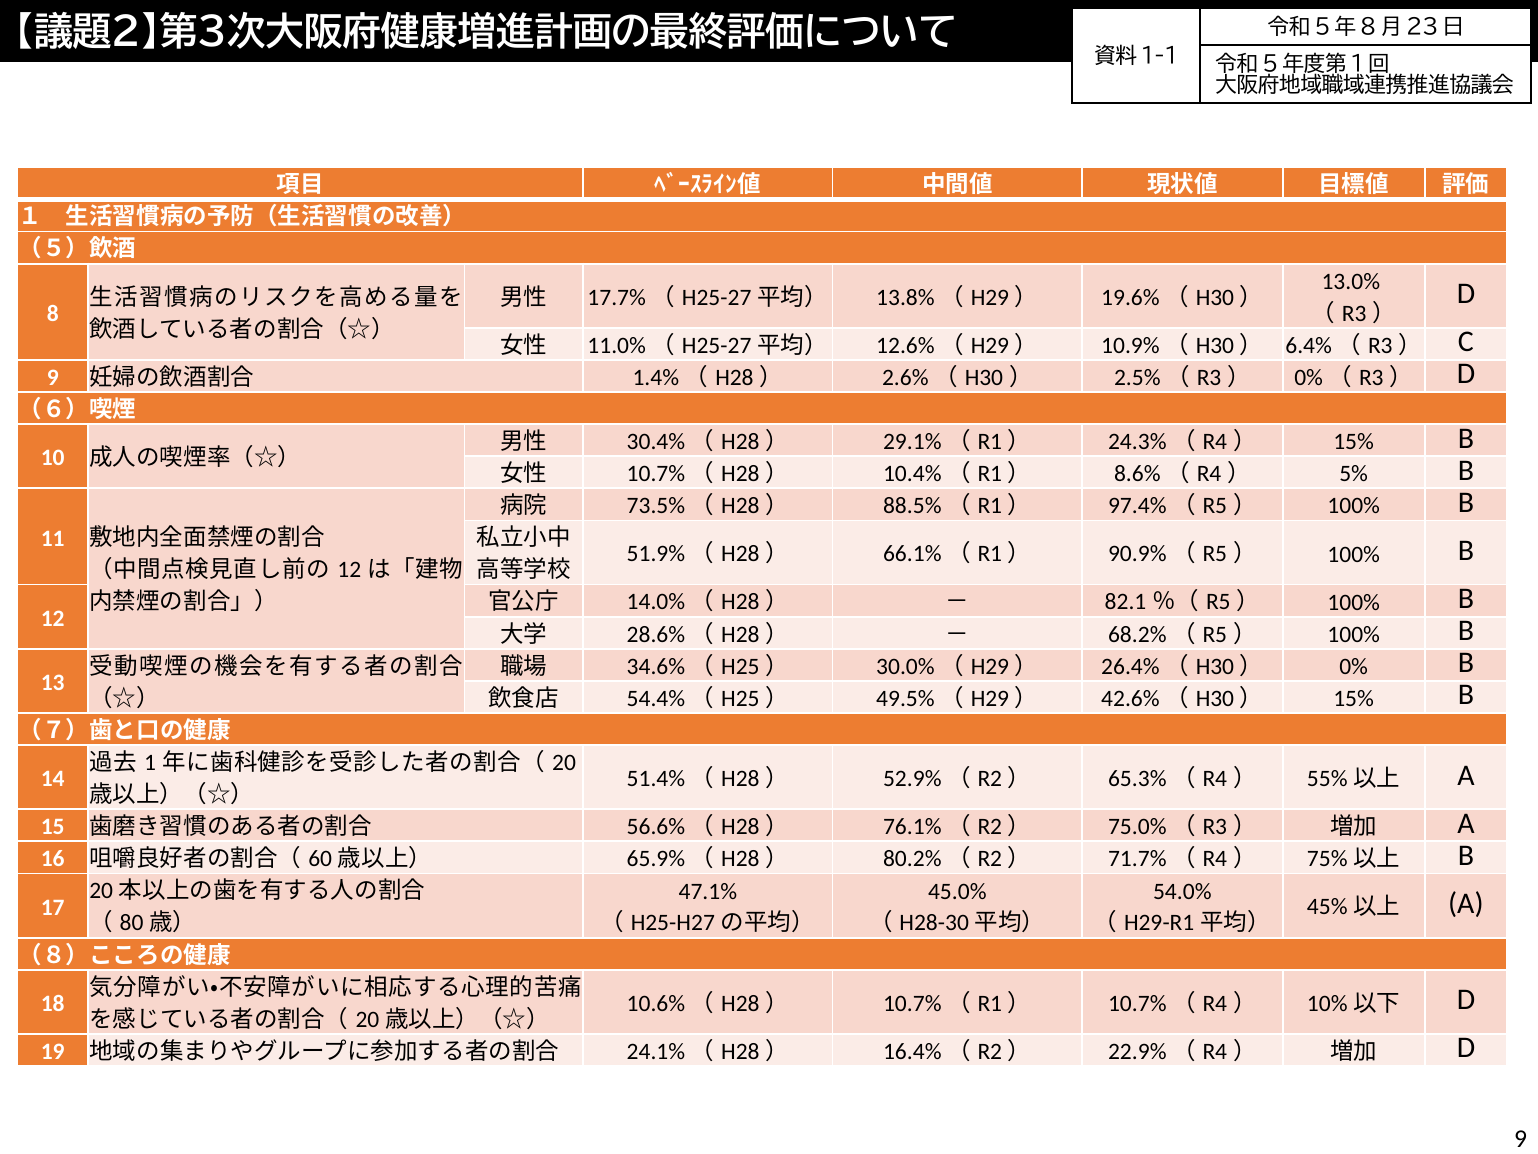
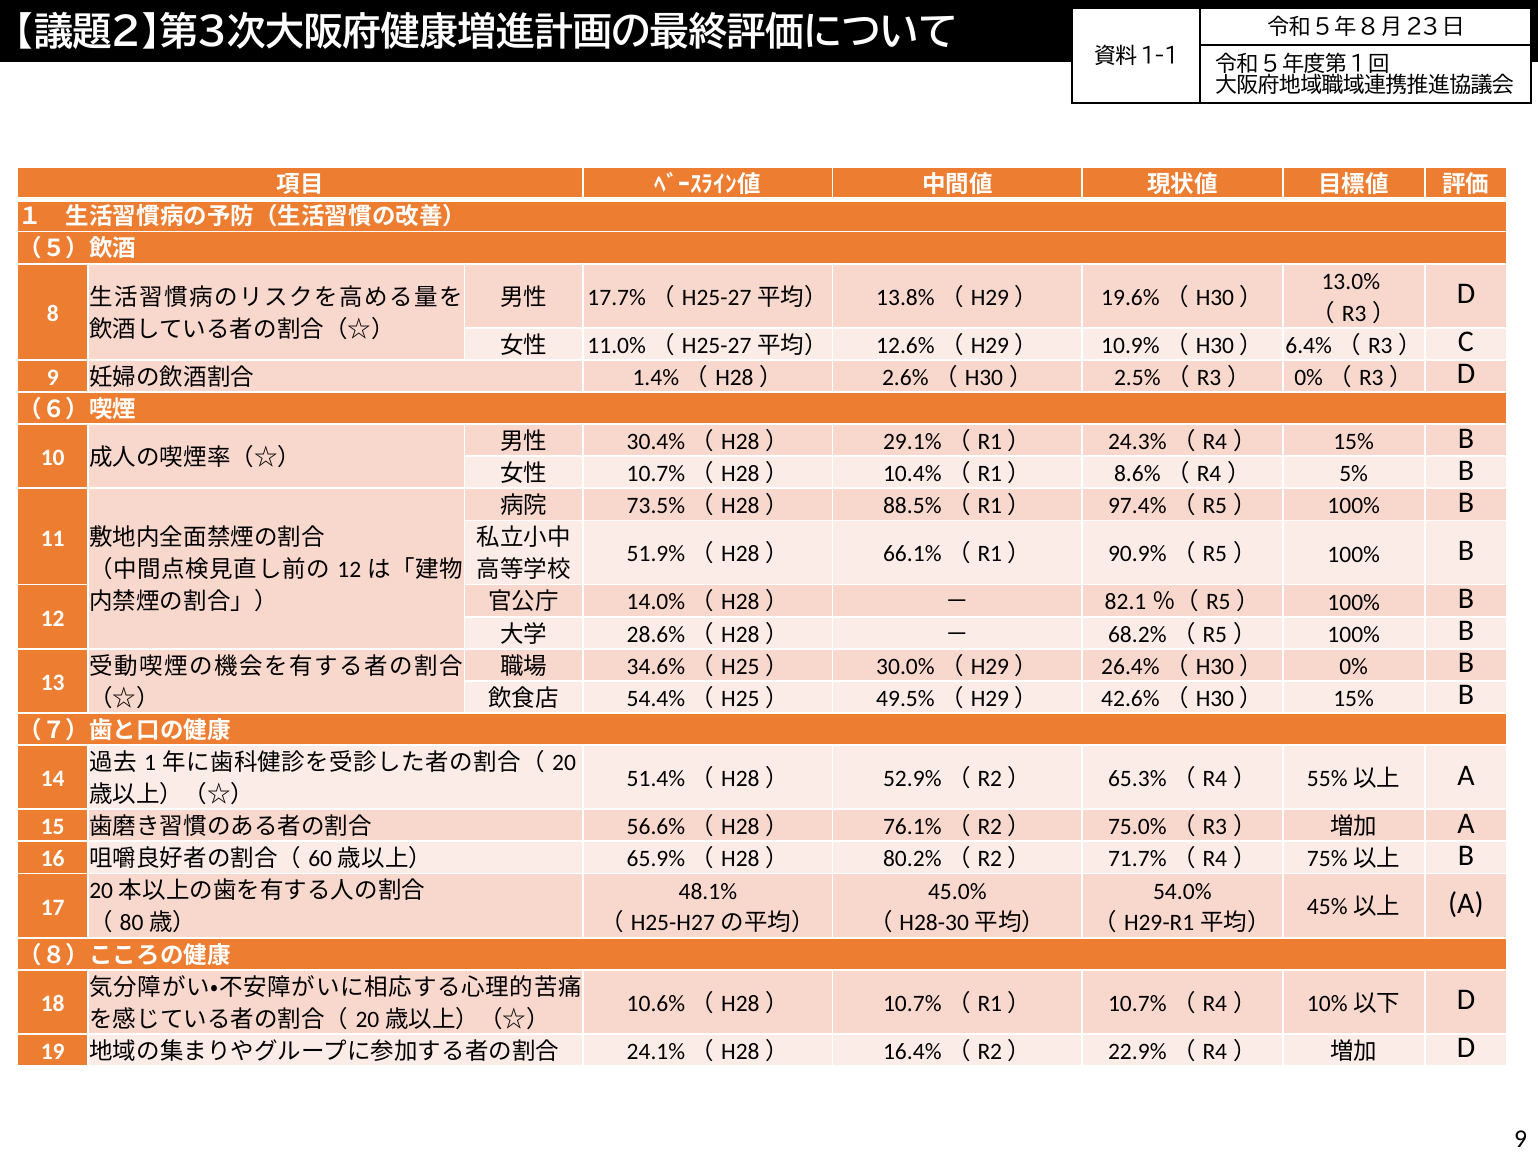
47.1%: 47.1% -> 48.1%
